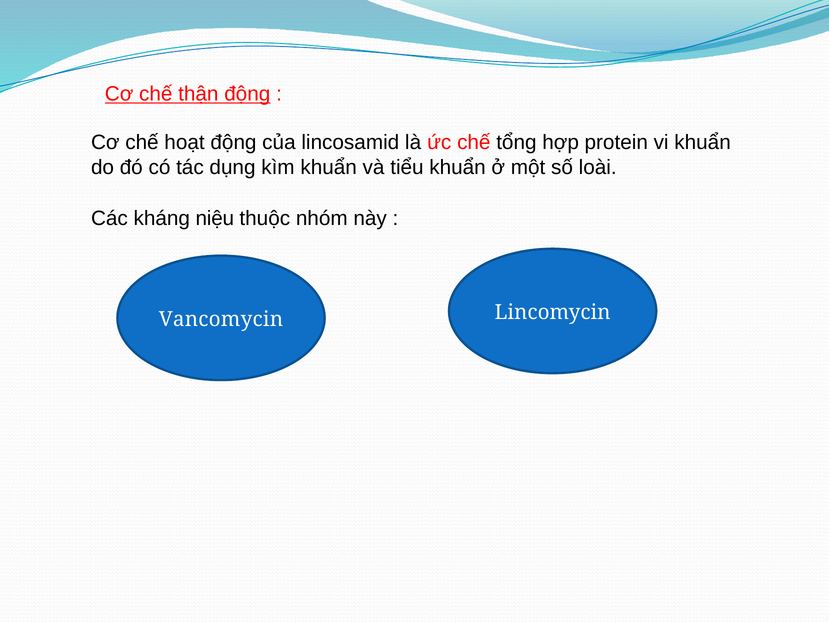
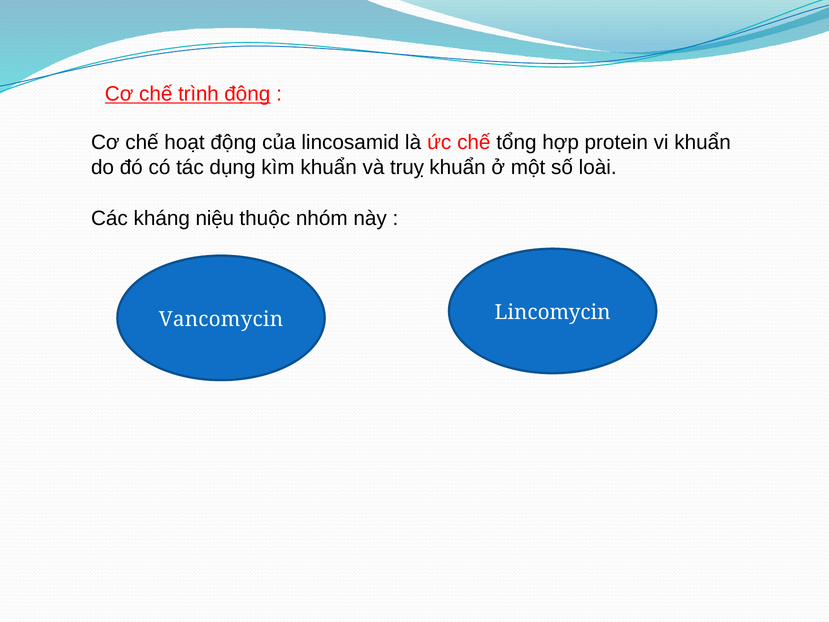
thận: thận -> trình
tiểu: tiểu -> truỵ
